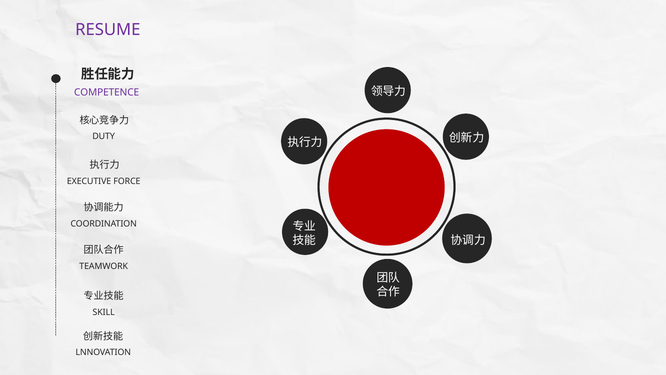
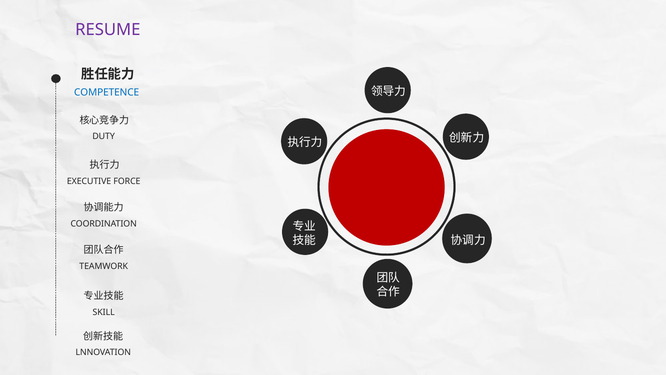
COMPETENCE colour: purple -> blue
